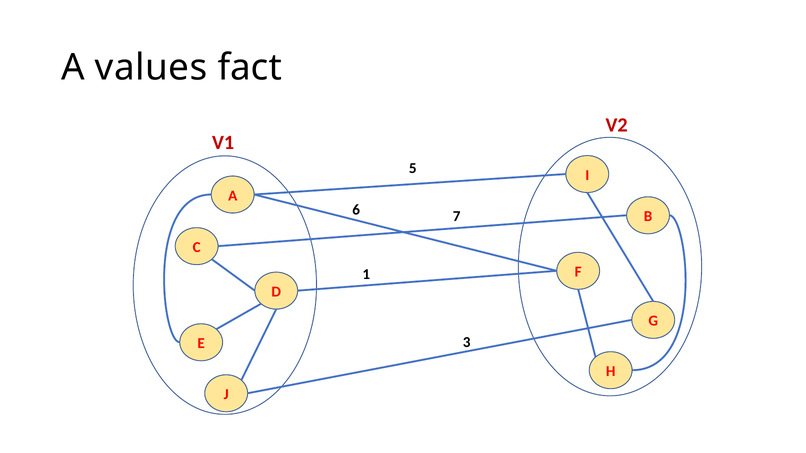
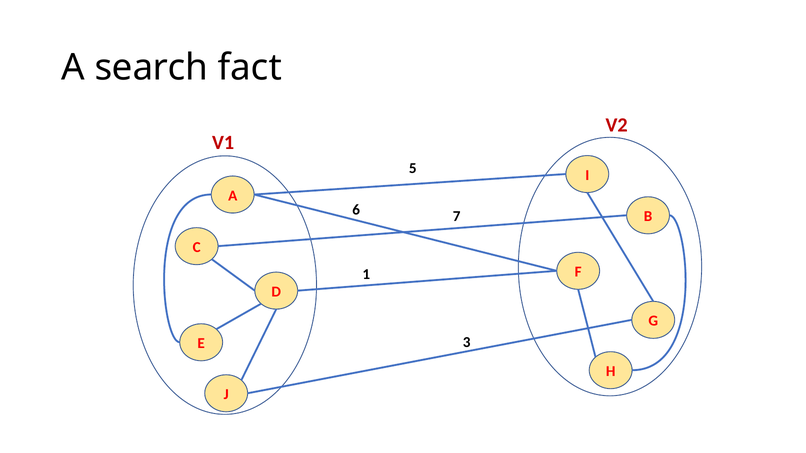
values: values -> search
